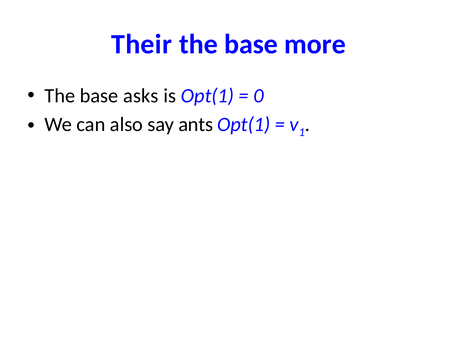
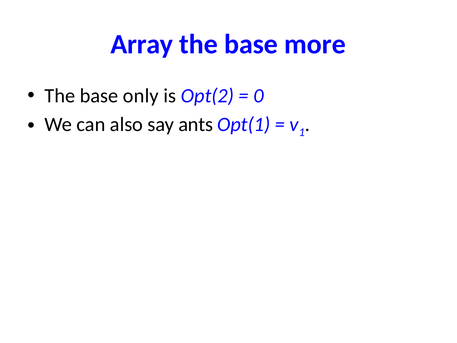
Their: Their -> Array
asks: asks -> only
is Opt(1: Opt(1 -> Opt(2
